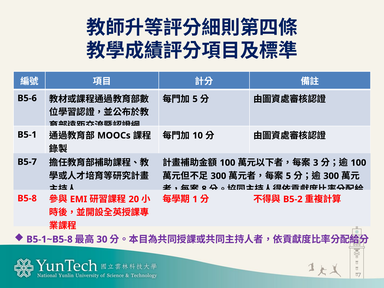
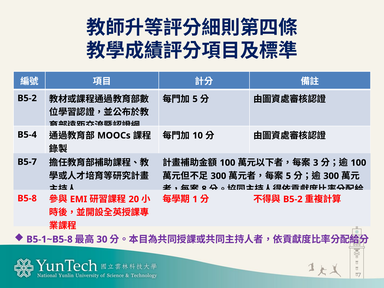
B5-6 at (27, 98): B5-6 -> B5-2
B5-1: B5-1 -> B5-4
